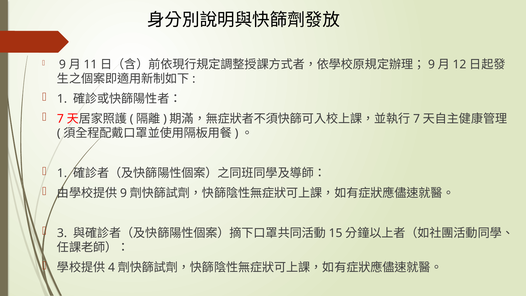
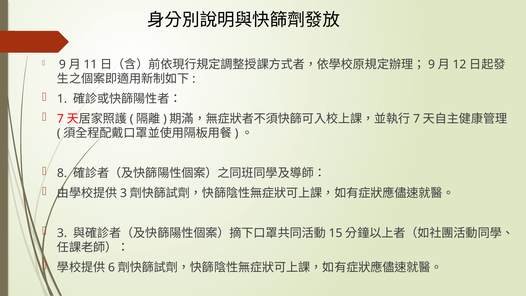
1 at (62, 173): 1 -> 8
9 at (124, 193): 9 -> 3
4: 4 -> 6
